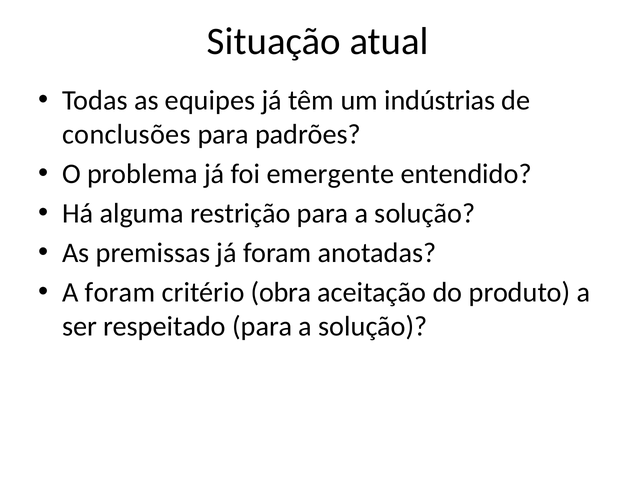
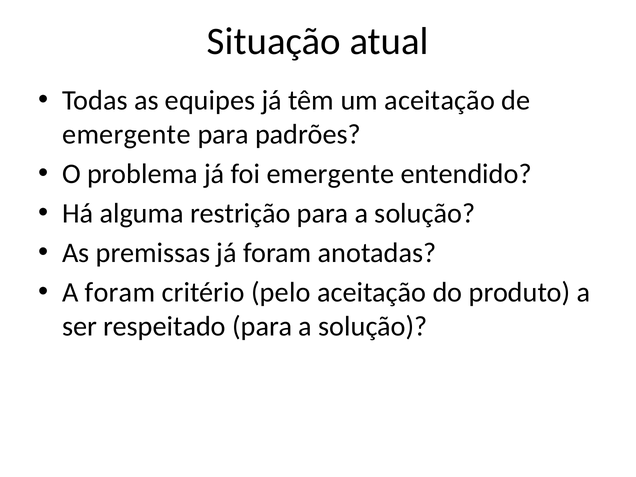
um indústrias: indústrias -> aceitação
conclusões at (126, 134): conclusões -> emergente
obra: obra -> pelo
